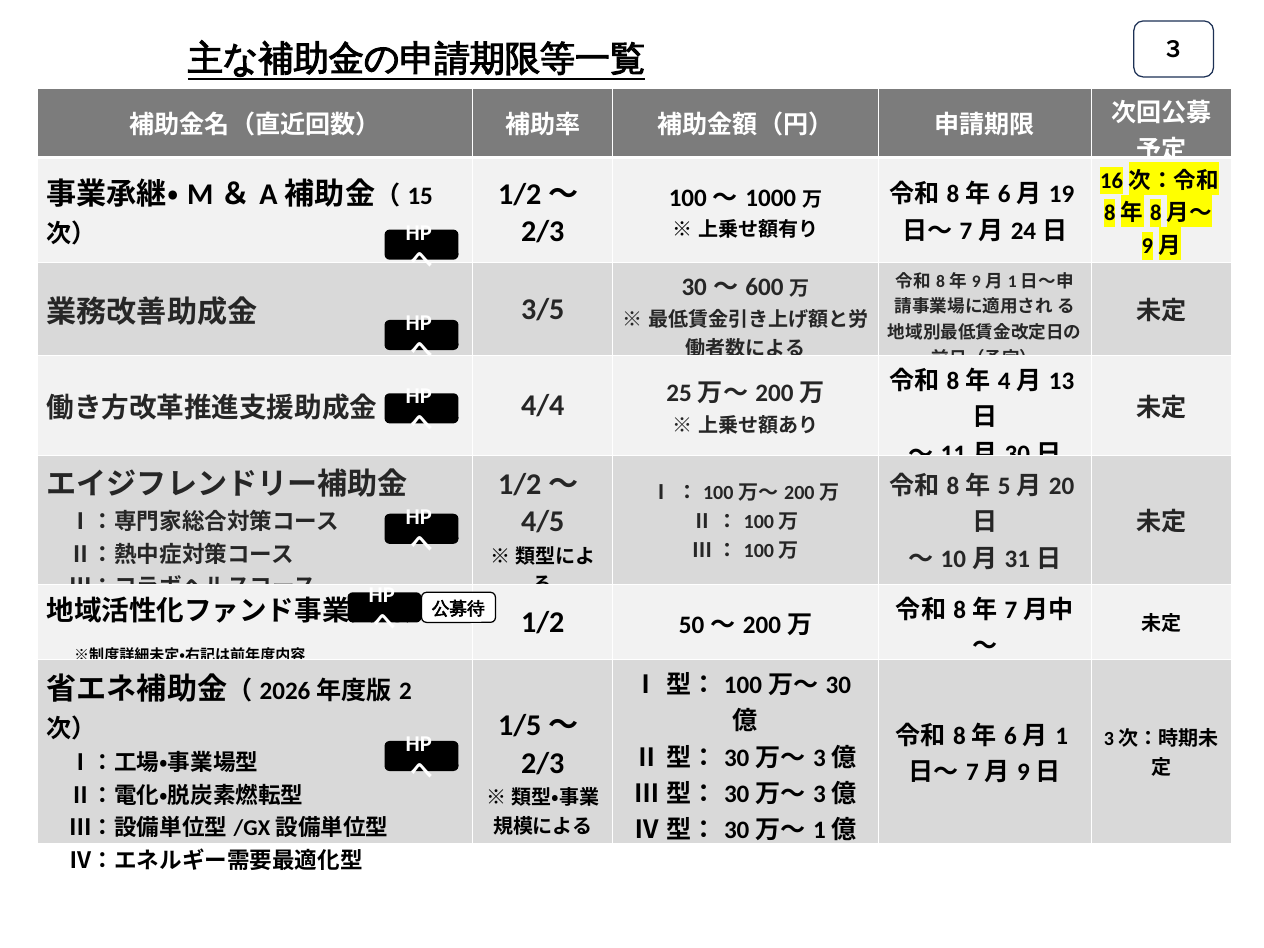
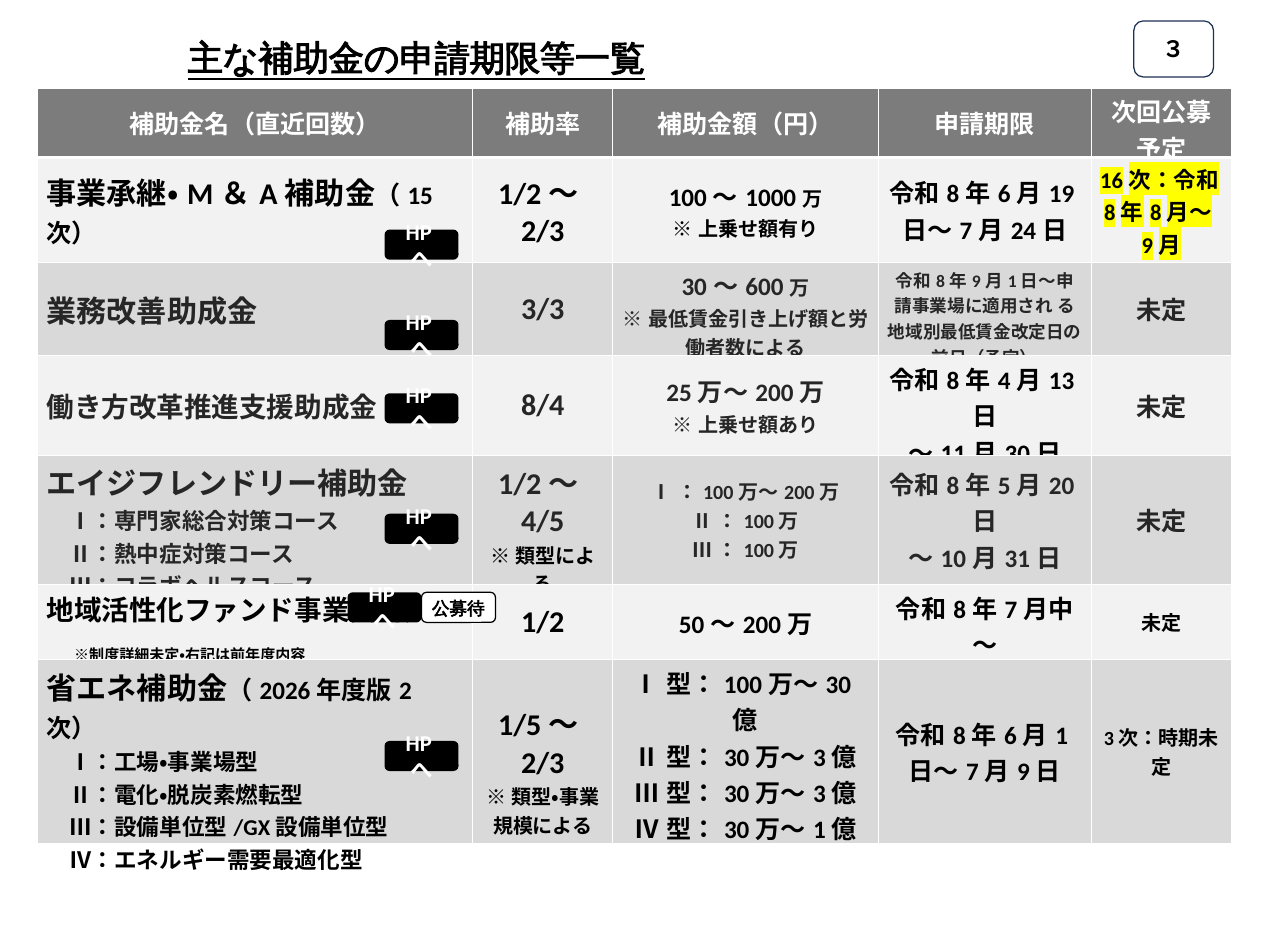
3/5: 3/5 -> 3/3
4/4: 4/4 -> 8/4
